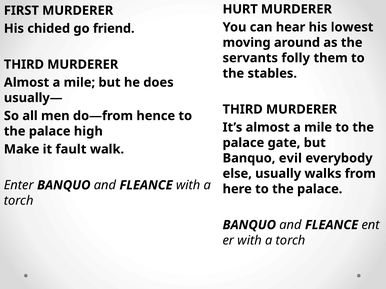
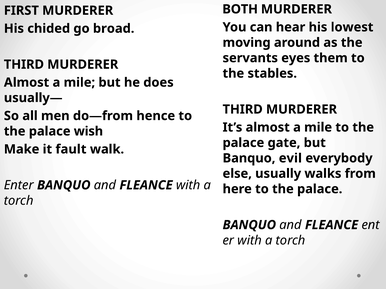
HURT: HURT -> BOTH
friend: friend -> broad
folly: folly -> eyes
high: high -> wish
